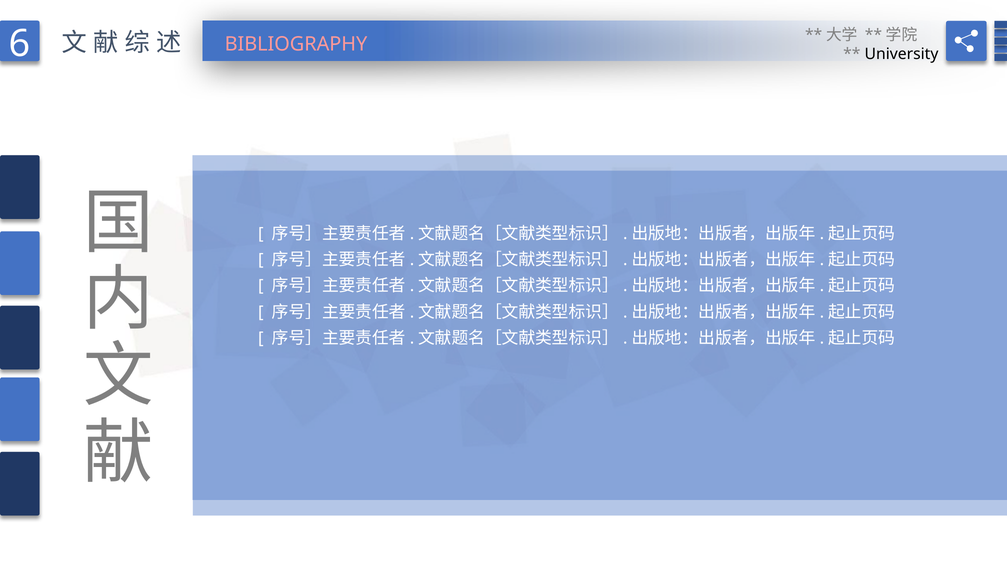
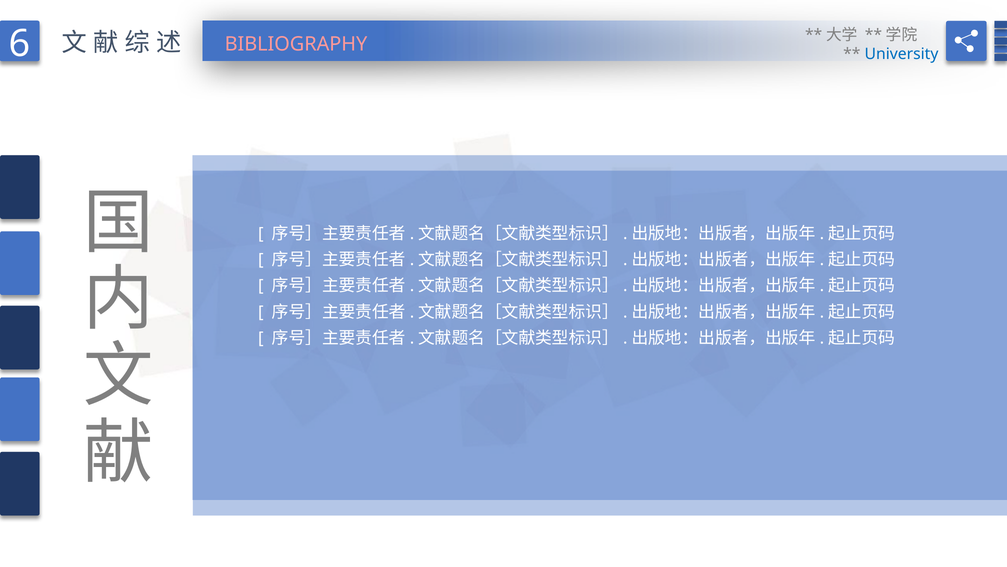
University colour: black -> blue
